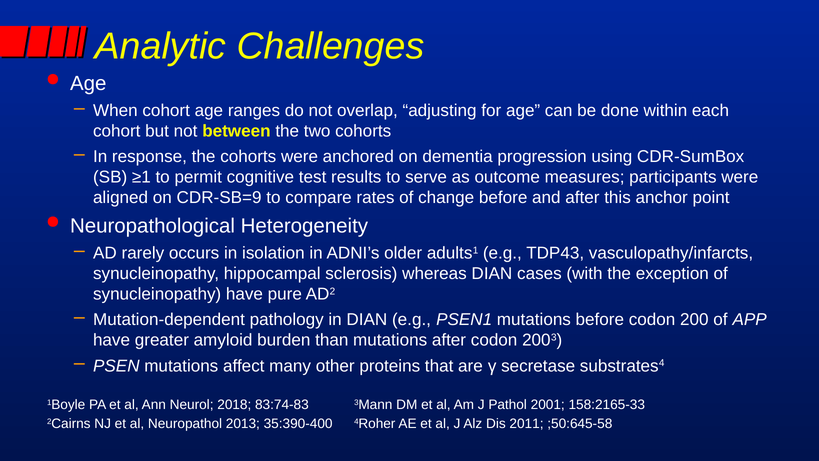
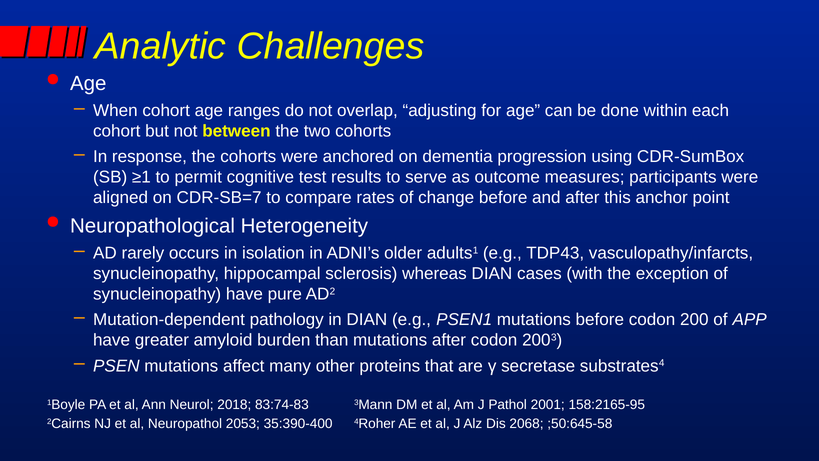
CDR-SB=9: CDR-SB=9 -> CDR-SB=7
158:2165-33: 158:2165-33 -> 158:2165-95
2013: 2013 -> 2053
2011: 2011 -> 2068
